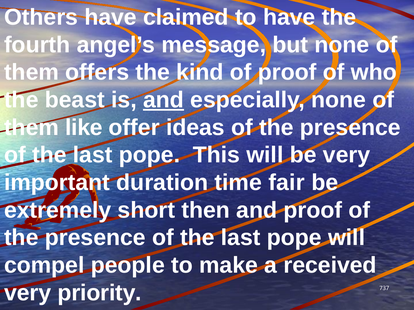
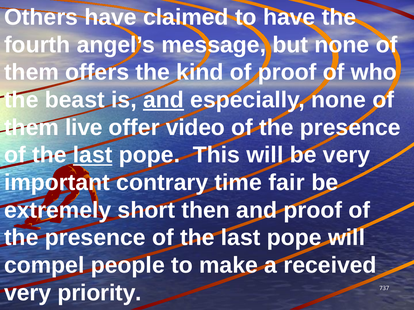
like: like -> live
ideas: ideas -> video
last at (93, 155) underline: none -> present
duration: duration -> contrary
